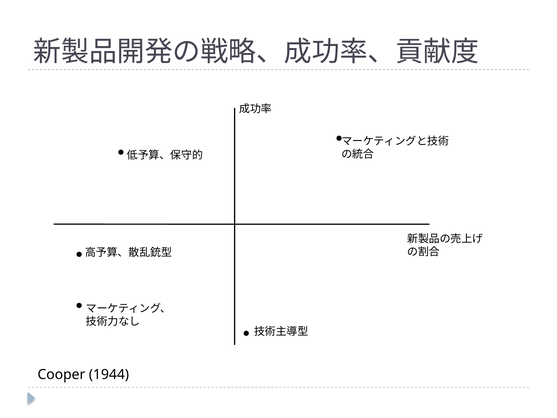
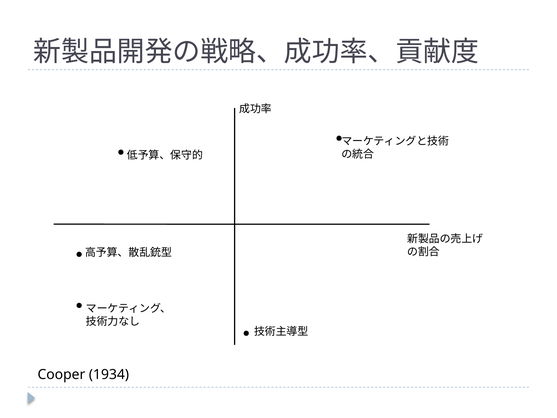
1944: 1944 -> 1934
